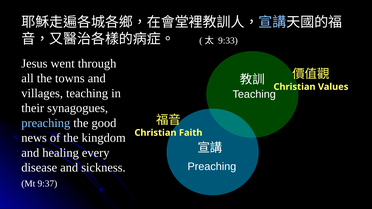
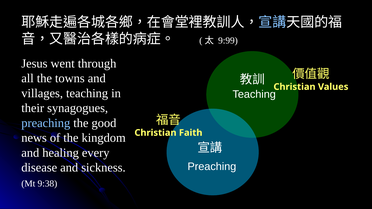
9:33: 9:33 -> 9:99
9:37: 9:37 -> 9:38
